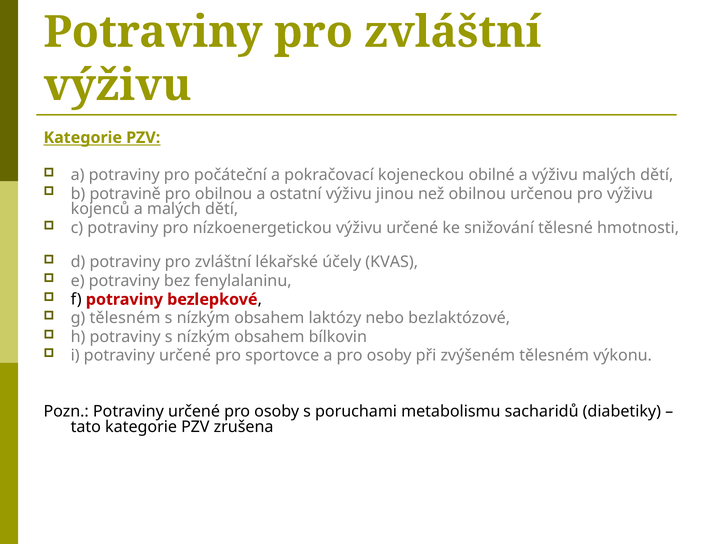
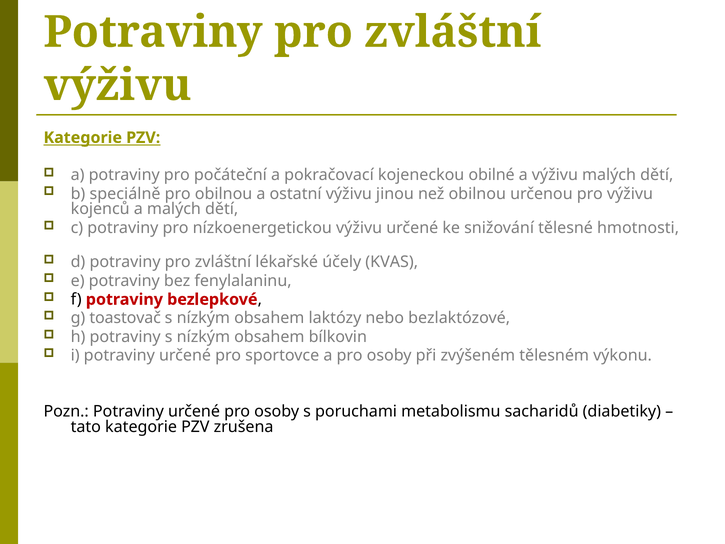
potravině: potravině -> speciálně
g tělesném: tělesném -> toastovač
